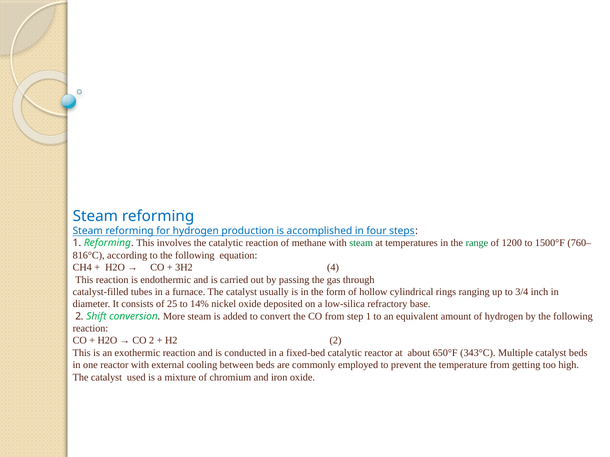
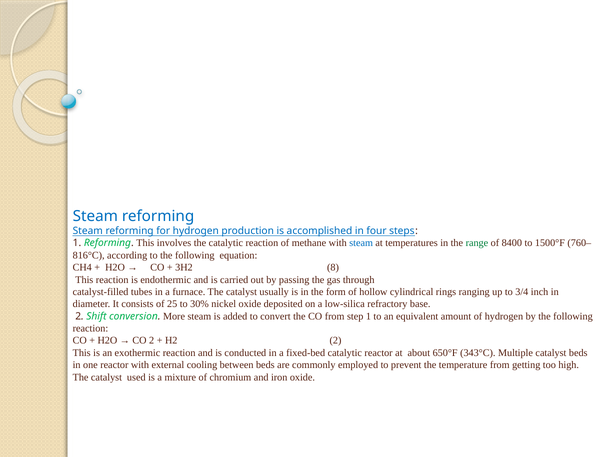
steam at (361, 243) colour: green -> blue
1200: 1200 -> 8400
4: 4 -> 8
14%: 14% -> 30%
